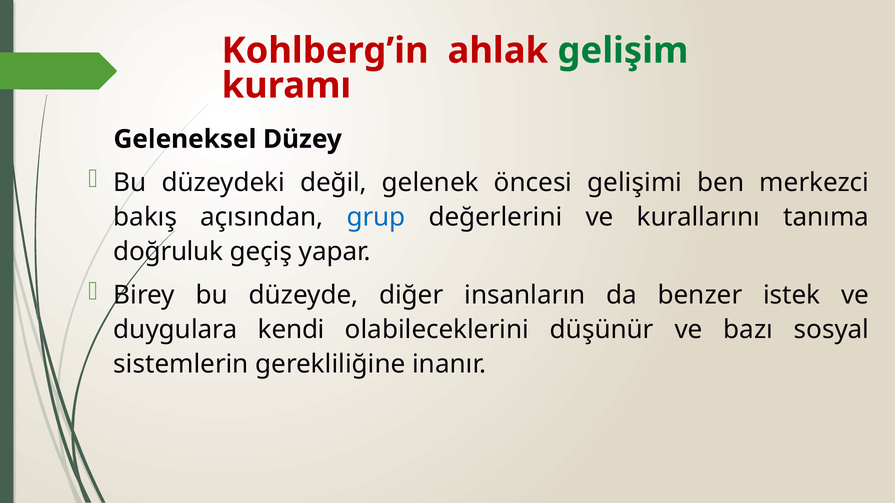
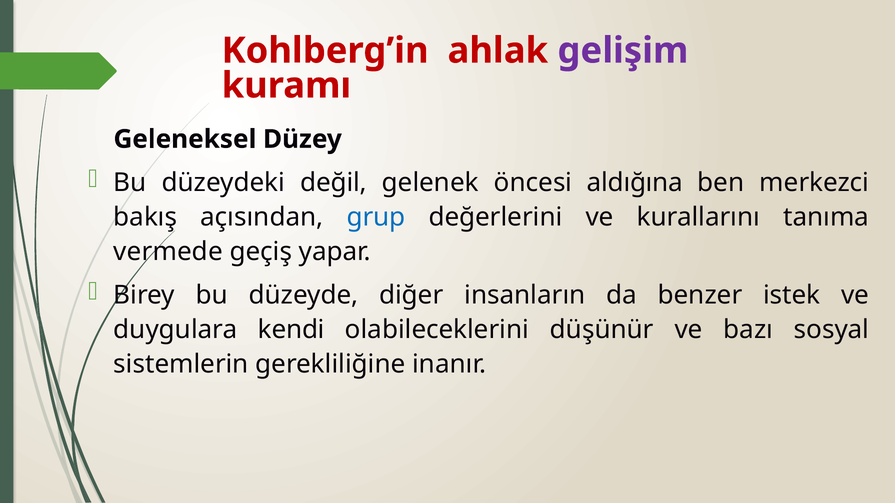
gelişim colour: green -> purple
gelişimi: gelişimi -> aldığına
doğruluk: doğruluk -> vermede
